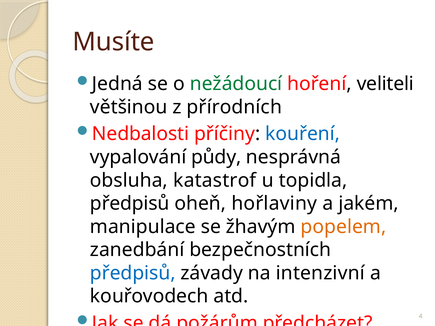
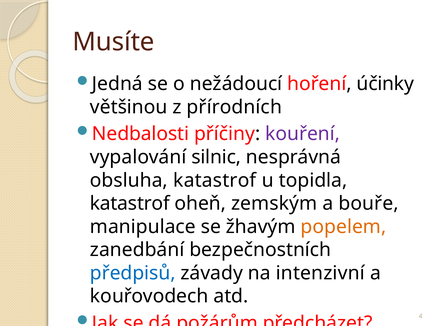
nežádoucí colour: green -> black
veliteli: veliteli -> účinky
kouření colour: blue -> purple
půdy: půdy -> silnic
předpisů at (130, 204): předpisů -> katastrof
hořlaviny: hořlaviny -> zemským
jakém: jakém -> bouře
